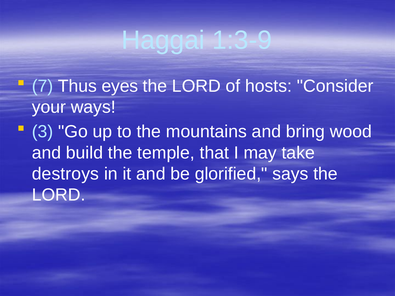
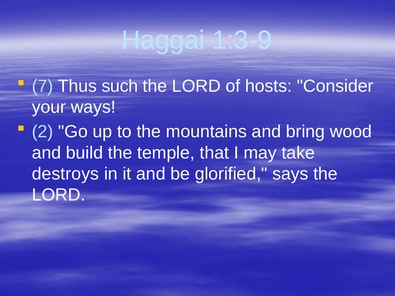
eyes: eyes -> such
3: 3 -> 2
